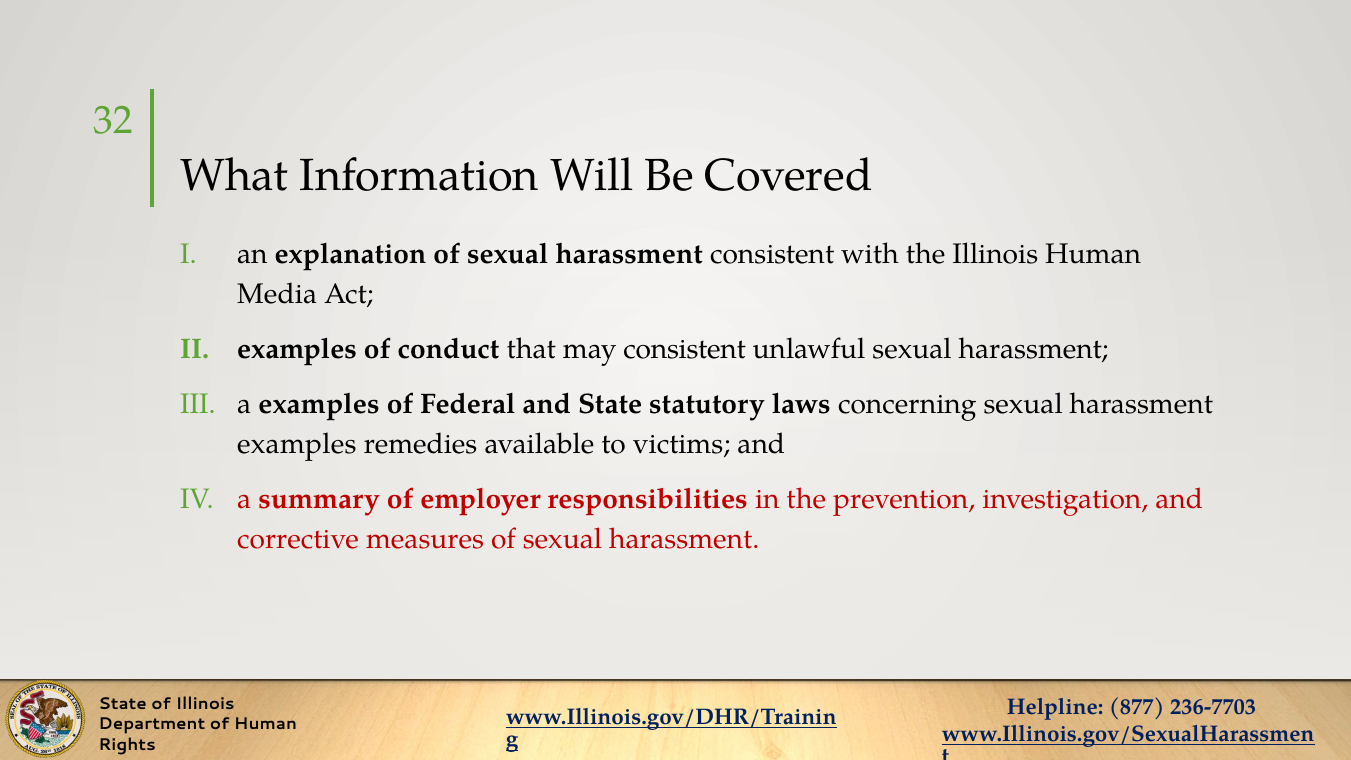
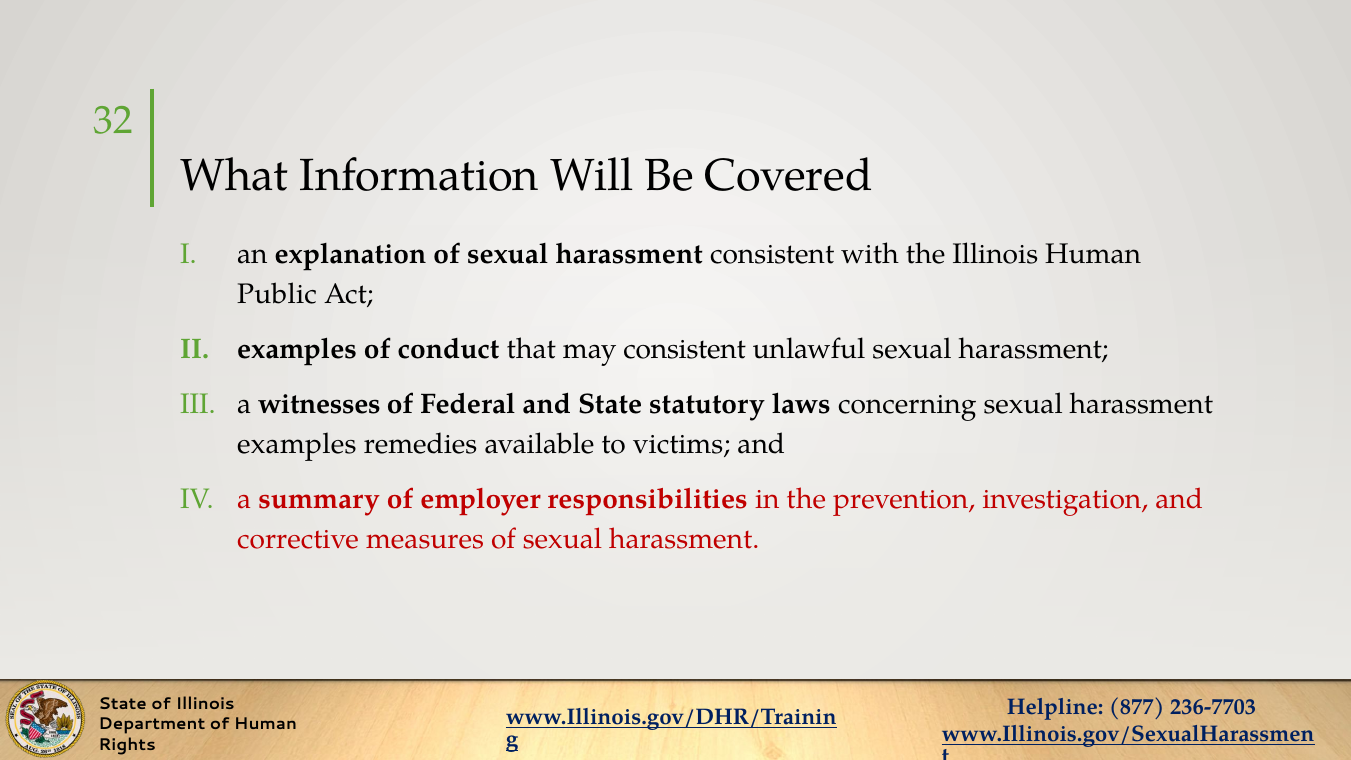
Media: Media -> Public
a examples: examples -> witnesses
